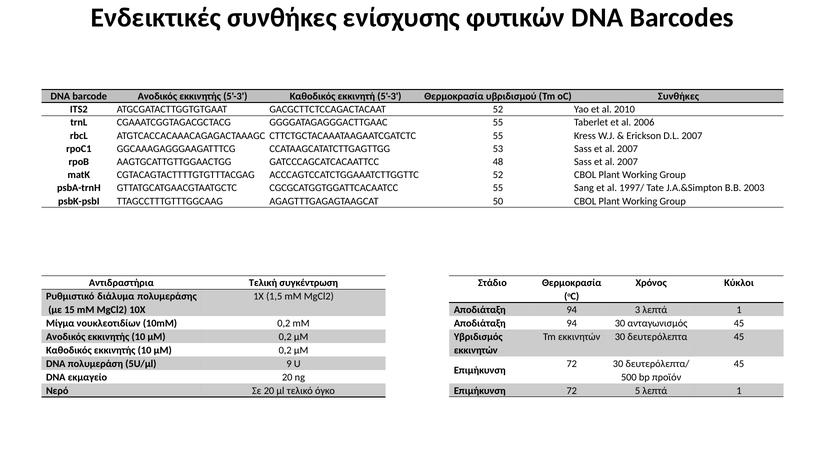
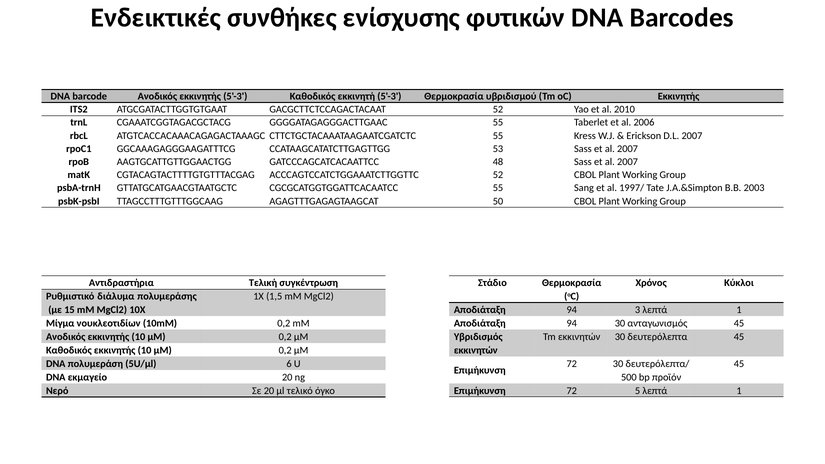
οC Συνθήκες: Συνθήκες -> Εκκινητής
9: 9 -> 6
